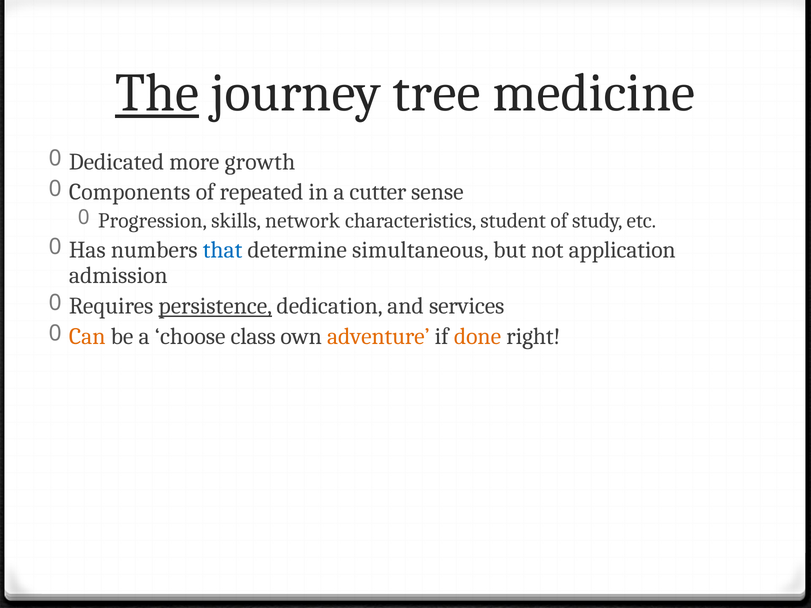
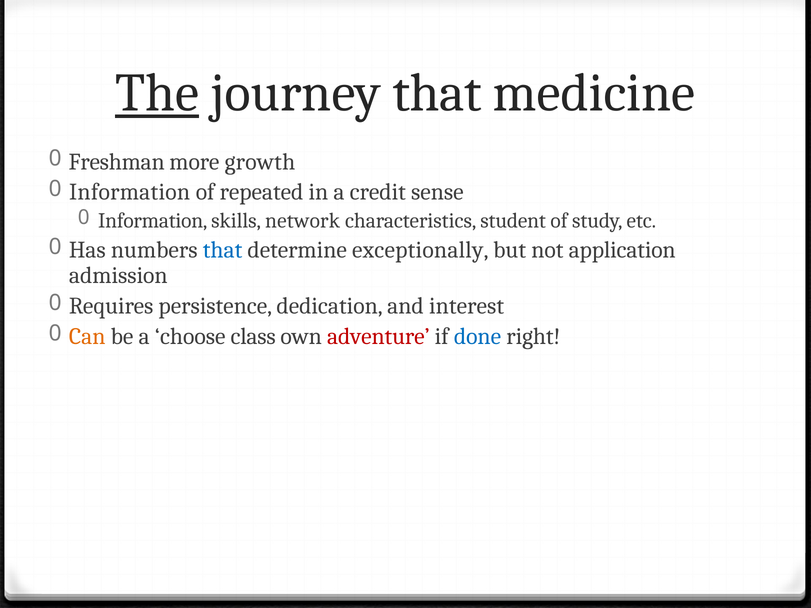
journey tree: tree -> that
Dedicated: Dedicated -> Freshman
Components at (130, 192): Components -> Information
cutter: cutter -> credit
Progression at (153, 221): Progression -> Information
simultaneous: simultaneous -> exceptionally
persistence underline: present -> none
services: services -> interest
adventure colour: orange -> red
done colour: orange -> blue
